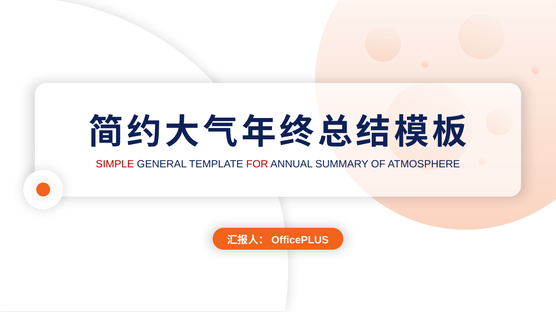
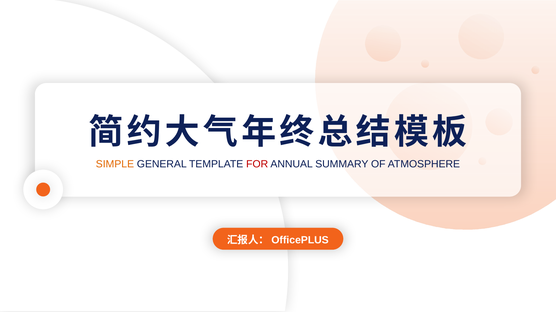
SIMPLE colour: red -> orange
